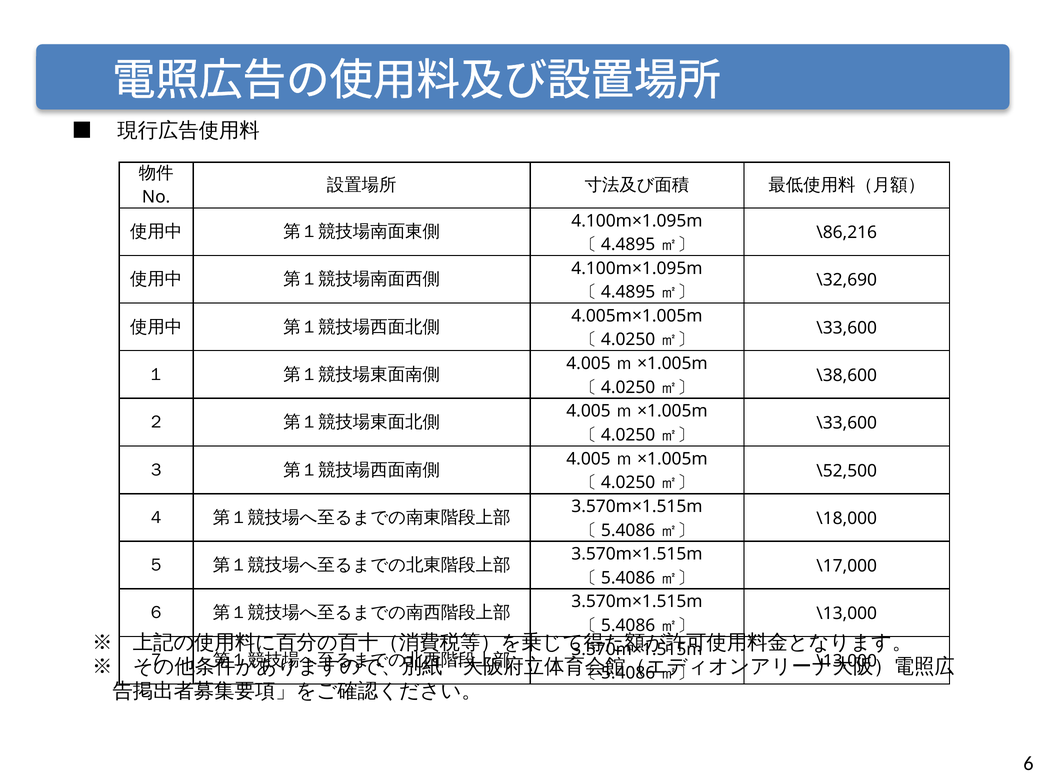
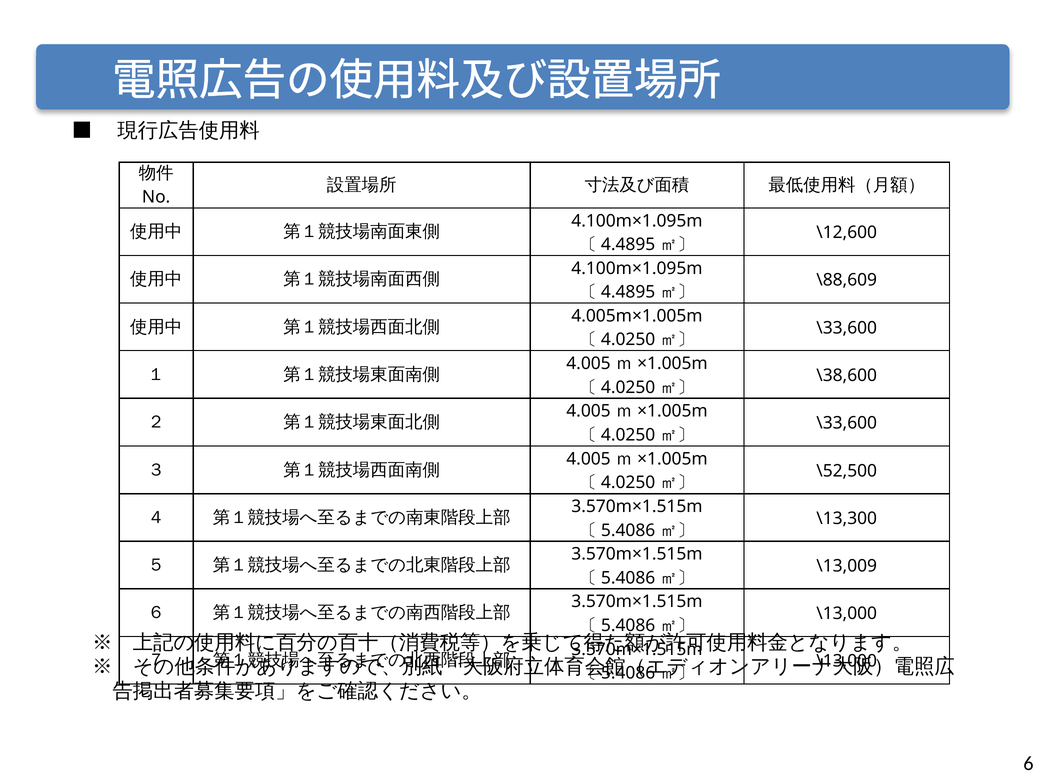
\86,216: \86,216 -> \12,600
\32,690: \32,690 -> \88,609
\18,000: \18,000 -> \13,300
\17,000: \17,000 -> \13,009
